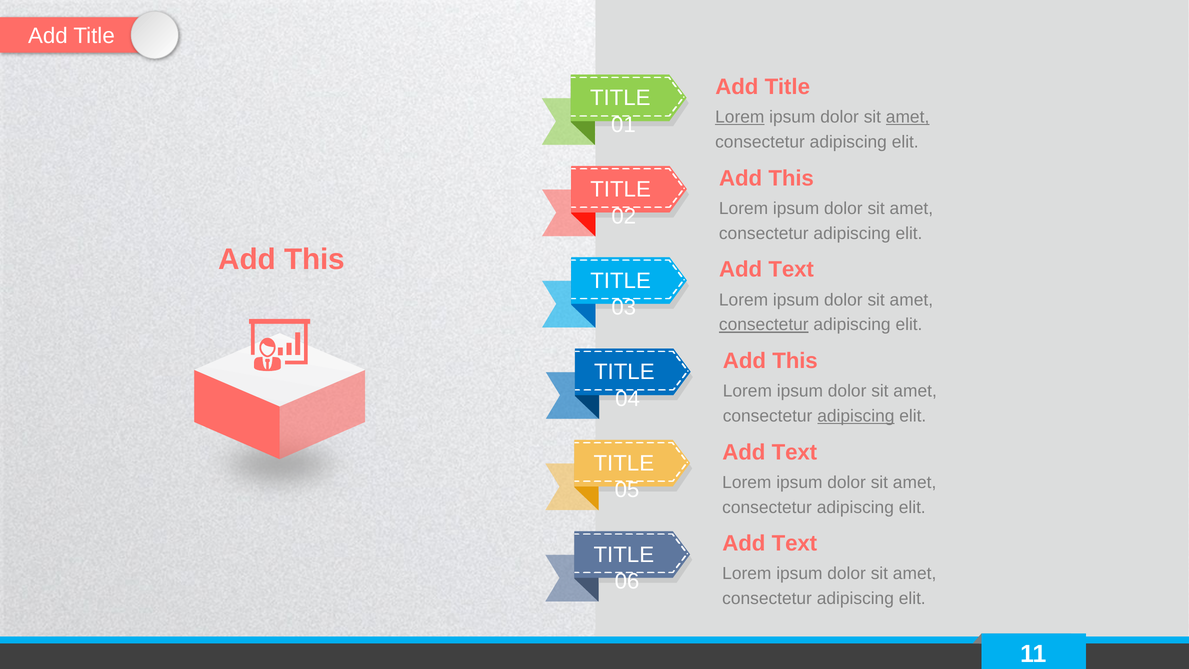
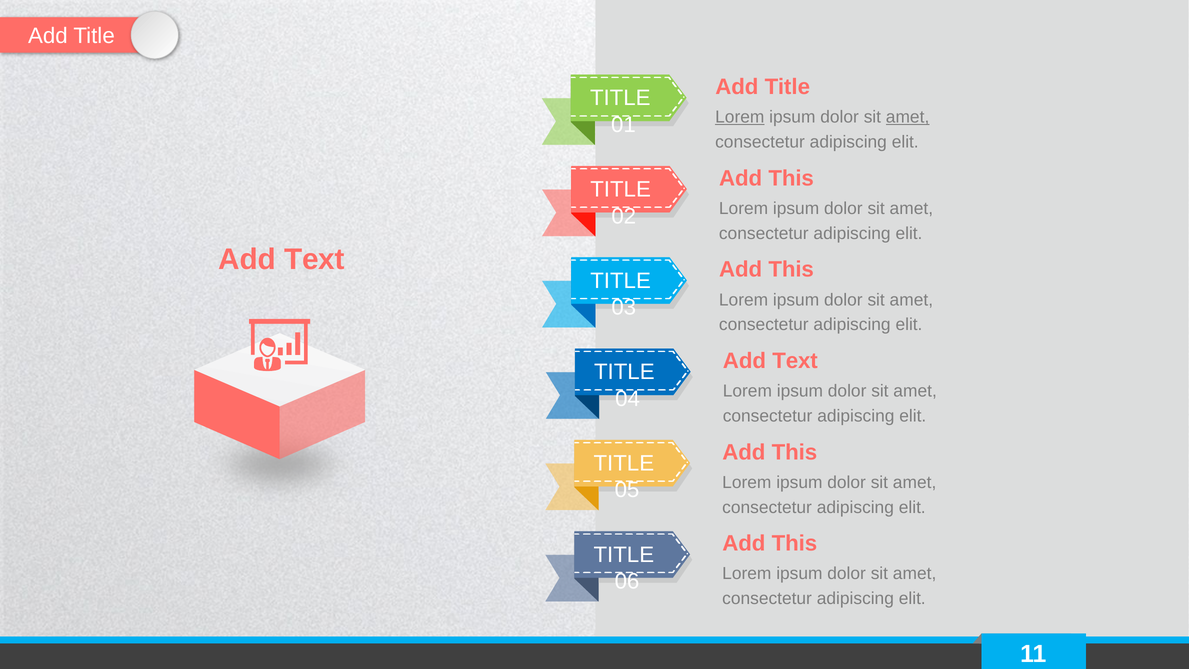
This at (314, 259): This -> Text
Text at (791, 269): Text -> This
consectetur at (764, 325) underline: present -> none
This at (795, 361): This -> Text
adipiscing at (856, 416) underline: present -> none
Text at (794, 452): Text -> This
Text at (794, 543): Text -> This
